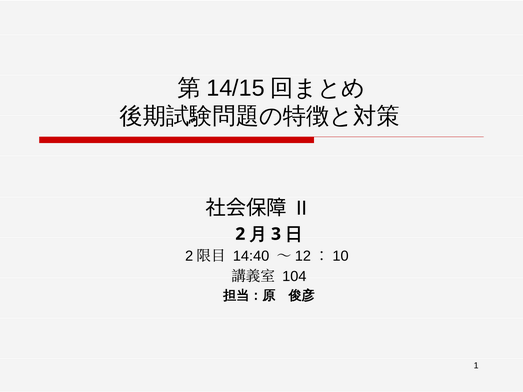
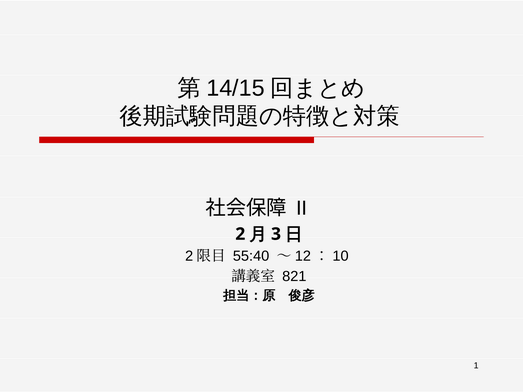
14:40: 14:40 -> 55:40
104: 104 -> 821
